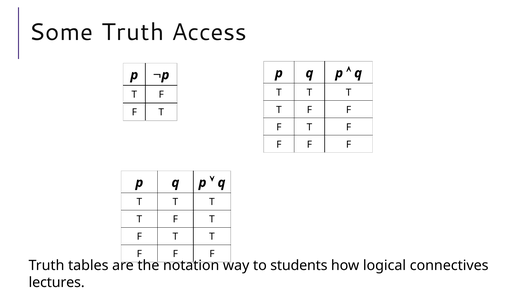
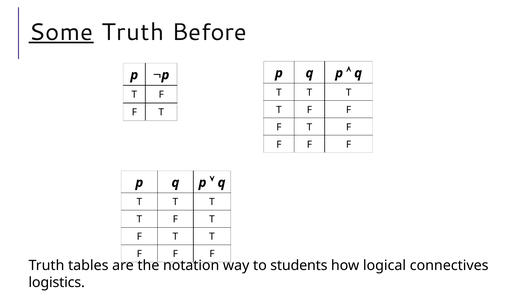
Some underline: none -> present
Access: Access -> Before
lectures: lectures -> logistics
